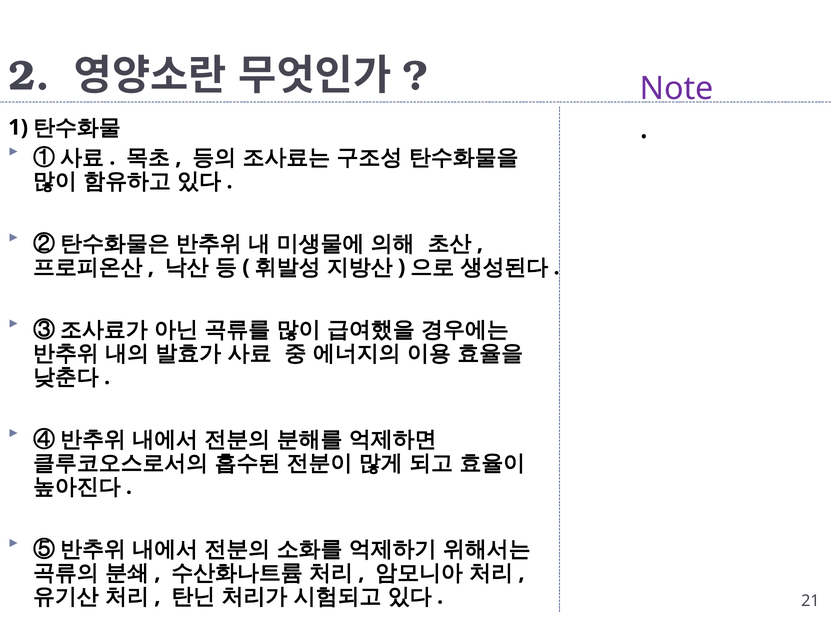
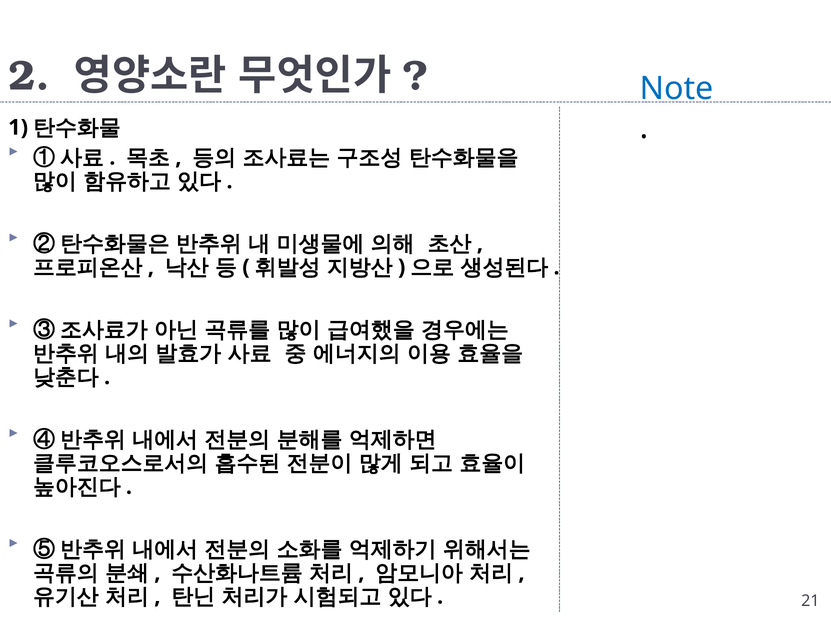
Note colour: purple -> blue
